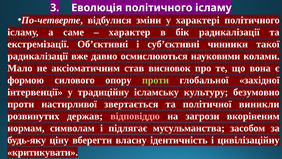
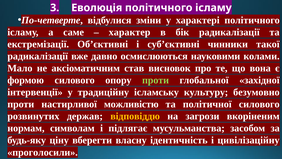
звертається: звертається -> можливістю
політичної виникли: виникли -> силового
відповіддю colour: pink -> yellow
критикувати: критикувати -> проголосили
